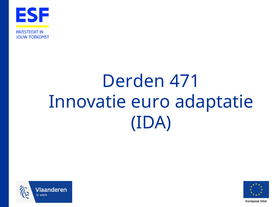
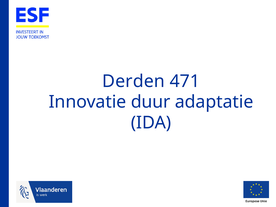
euro: euro -> duur
